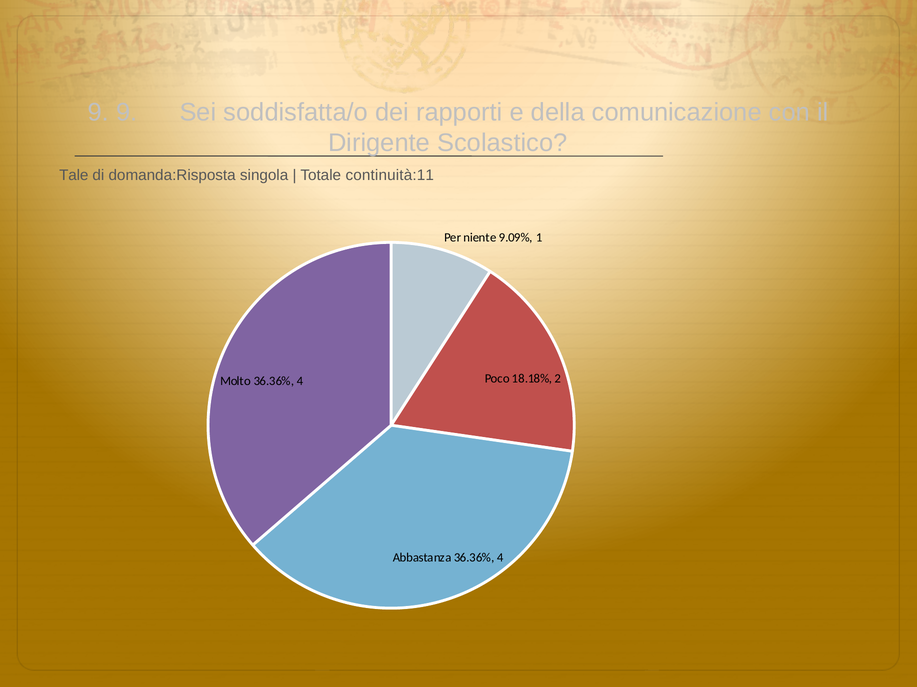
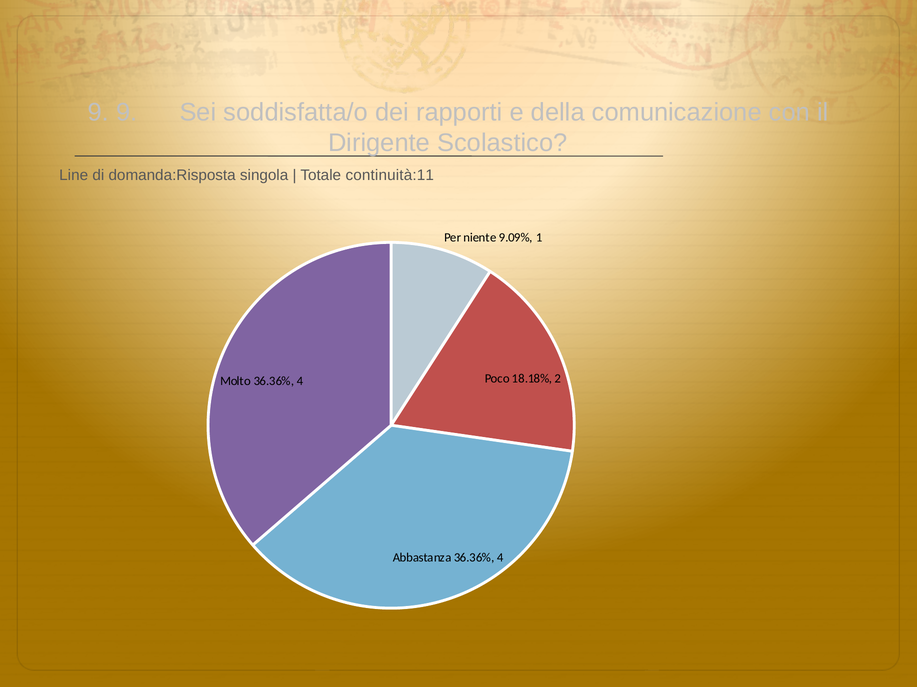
Tale: Tale -> Line
